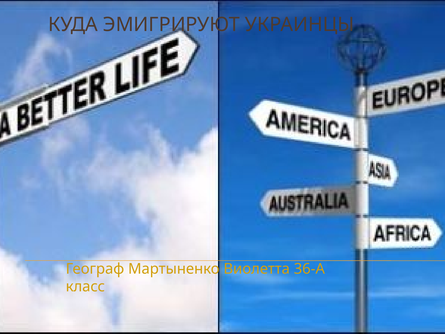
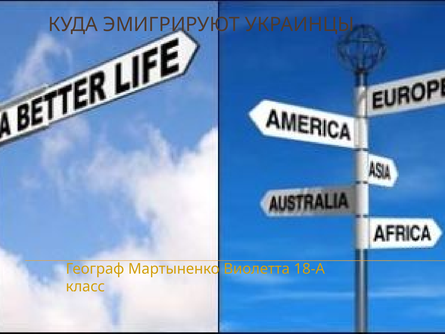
36-А: 36-А -> 18-А
